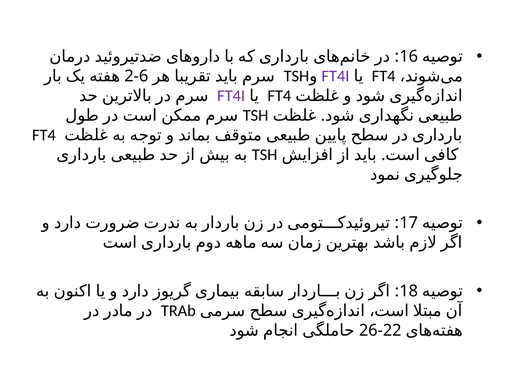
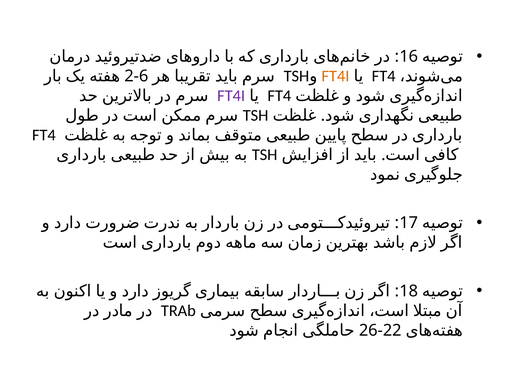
FT4I at (335, 76) colour: purple -> orange
